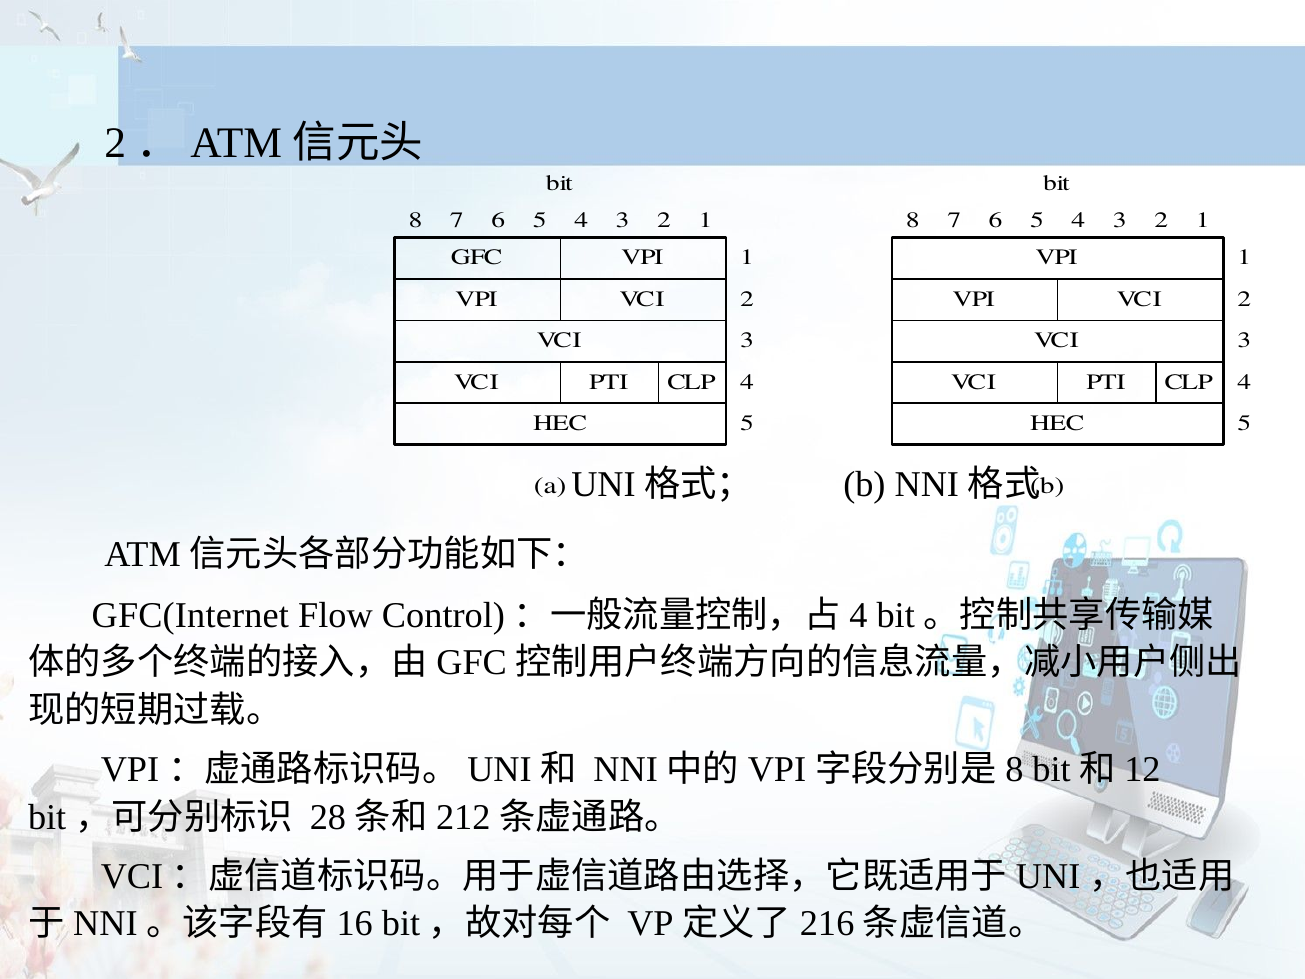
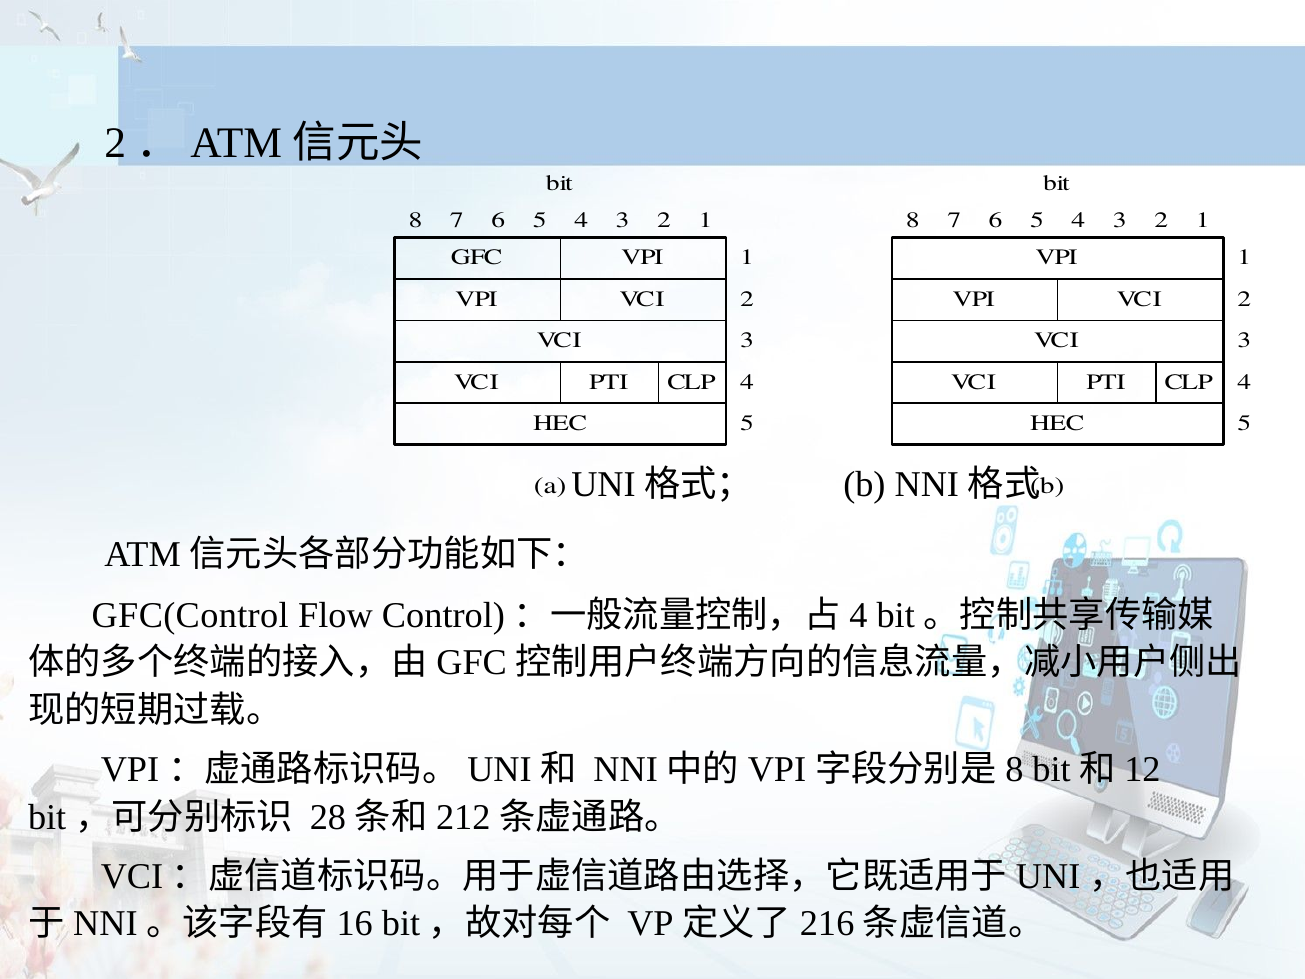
GFC(Internet: GFC(Internet -> GFC(Control
